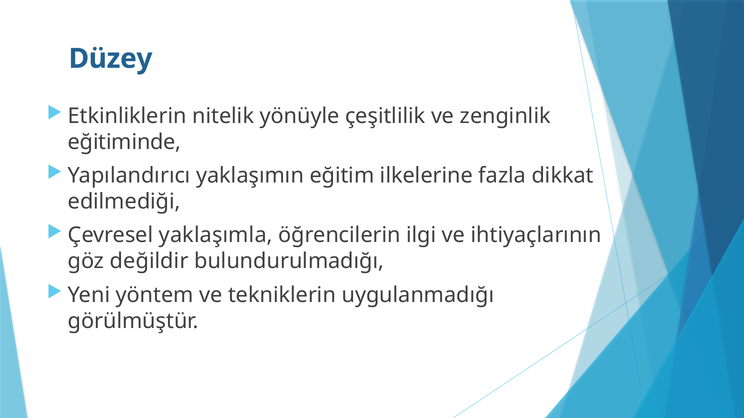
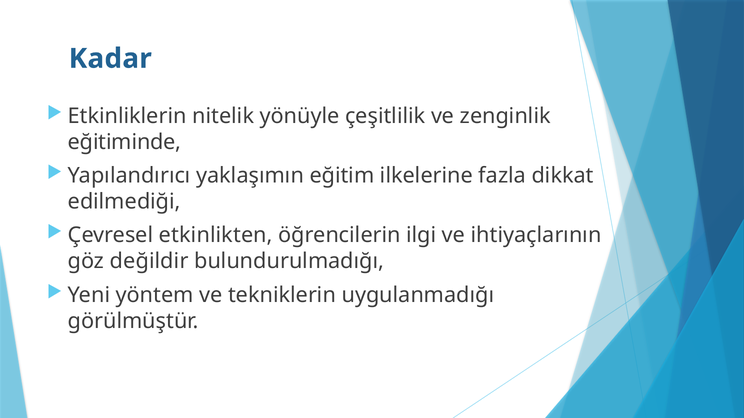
Düzey: Düzey -> Kadar
yaklaşımla: yaklaşımla -> etkinlikten
